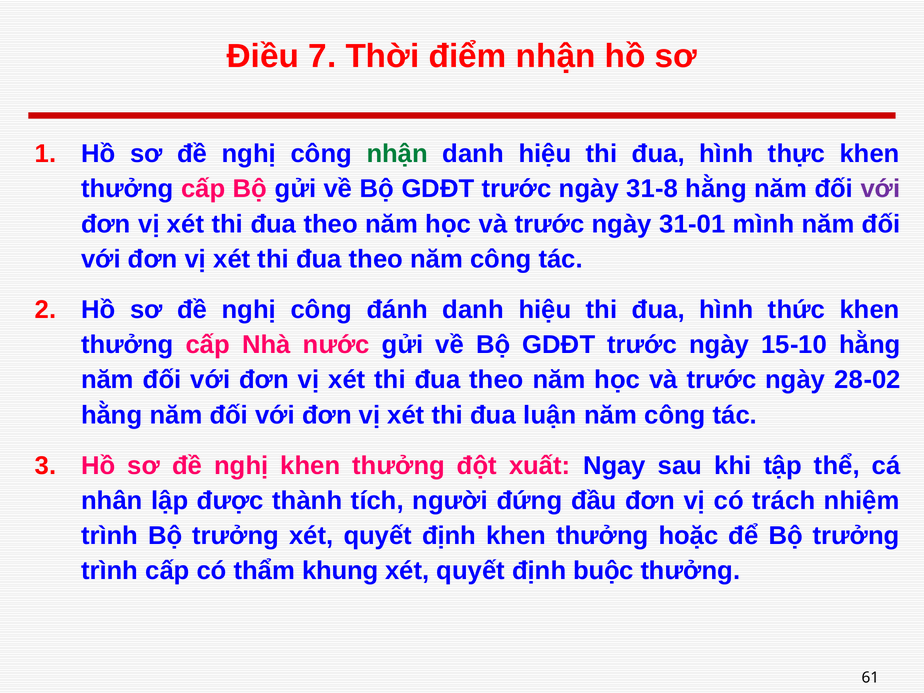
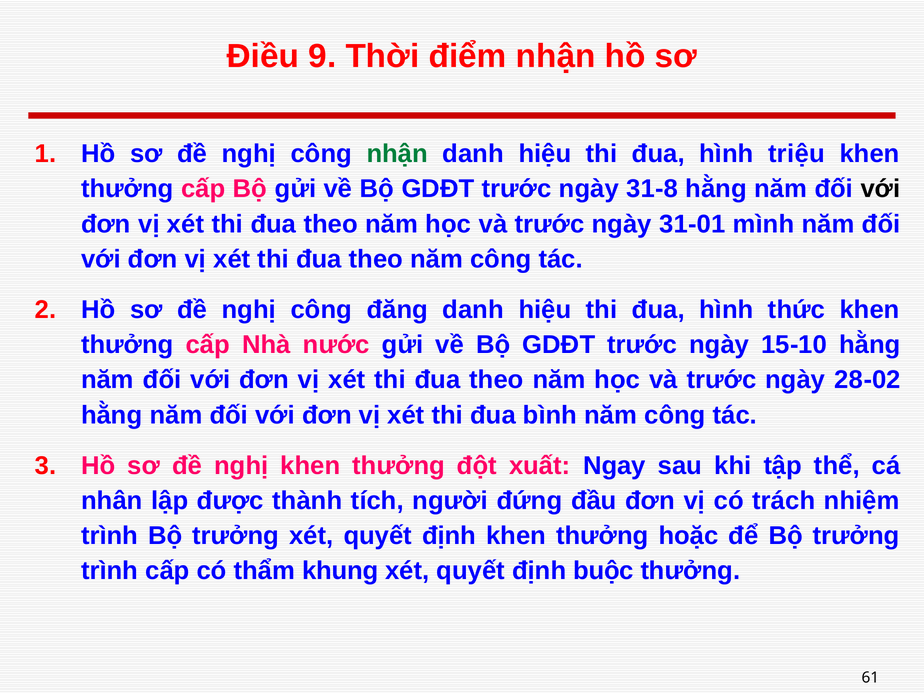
7: 7 -> 9
thực: thực -> triệu
với at (880, 189) colour: purple -> black
đánh: đánh -> đăng
luận: luận -> bình
